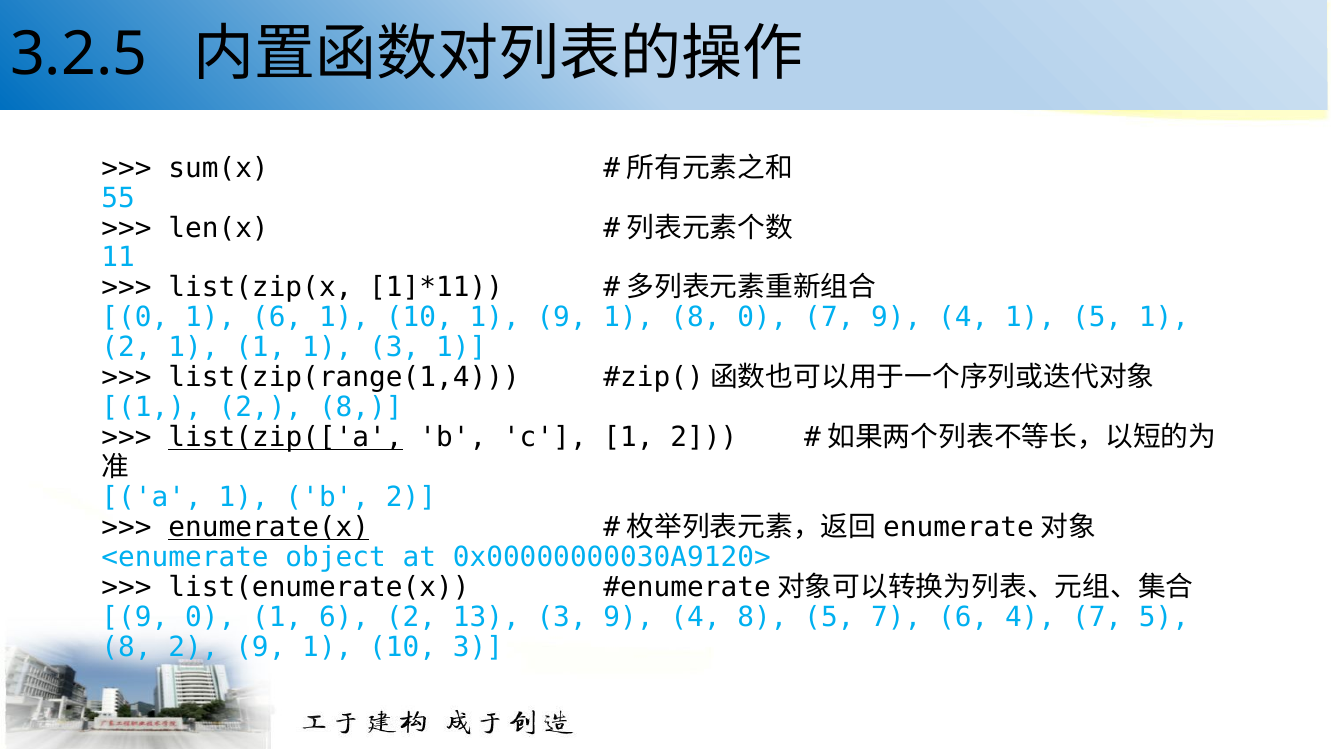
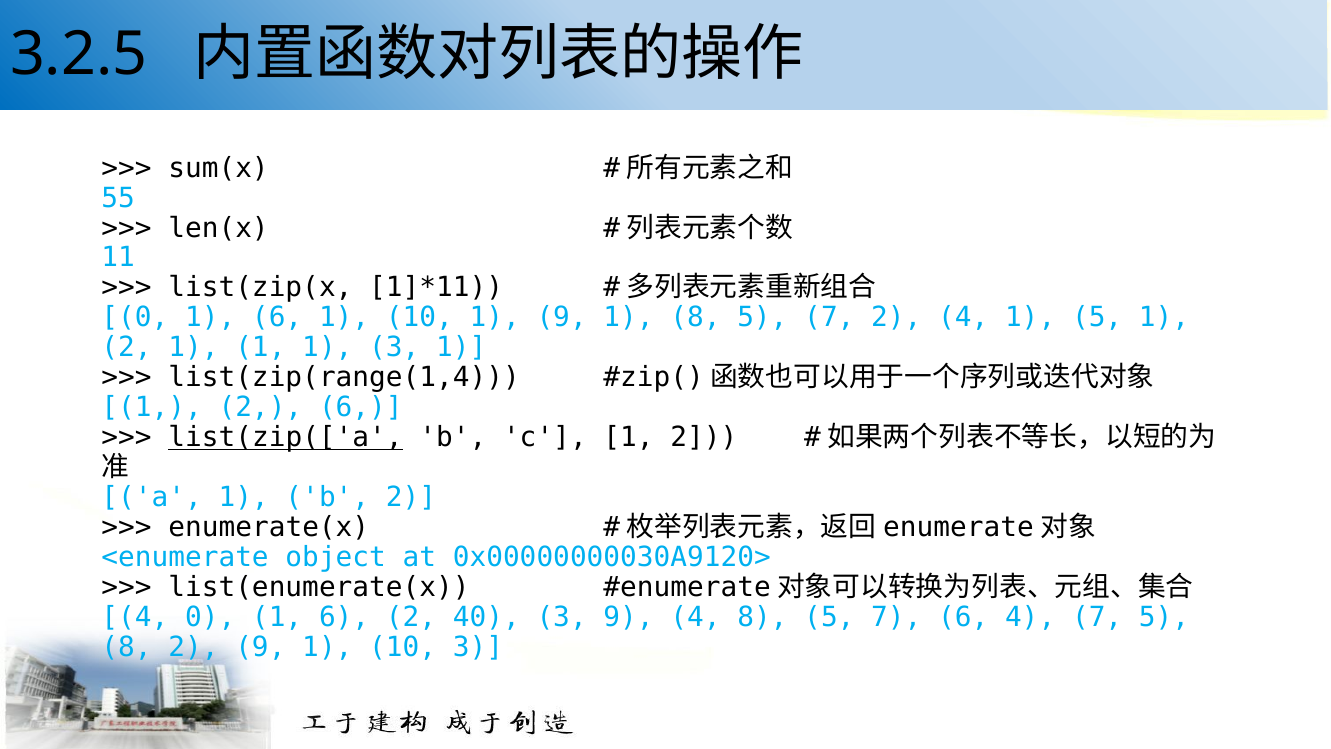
1 8 0: 0 -> 5
7 9: 9 -> 2
2 8: 8 -> 6
enumerate(x underline: present -> none
9 at (135, 617): 9 -> 4
13: 13 -> 40
